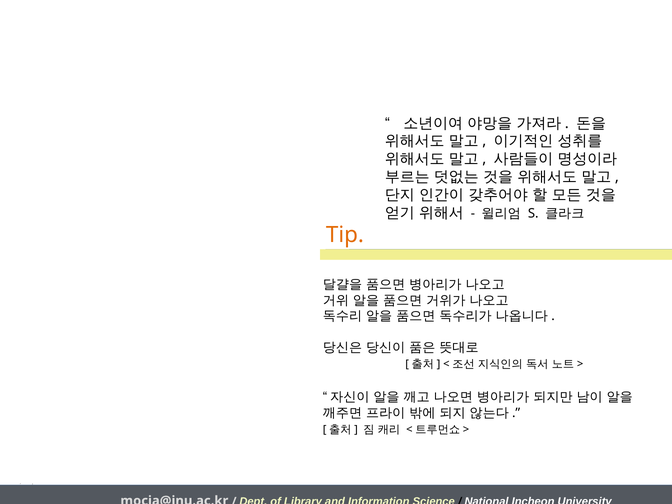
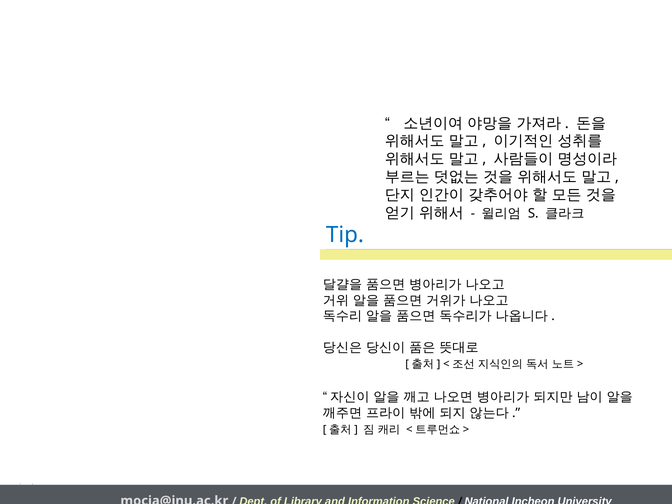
Tip colour: orange -> blue
